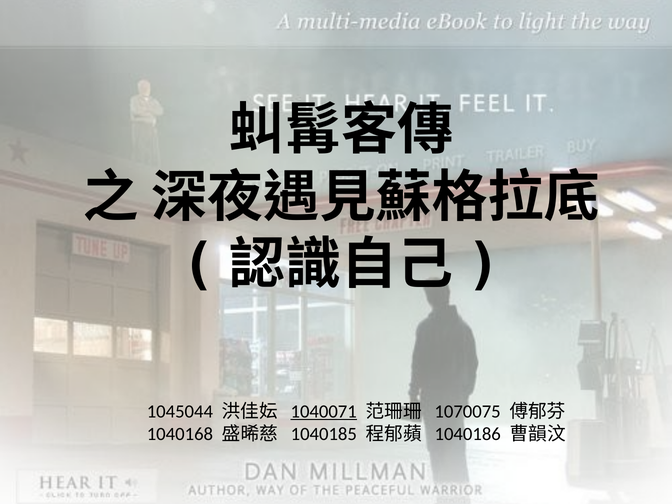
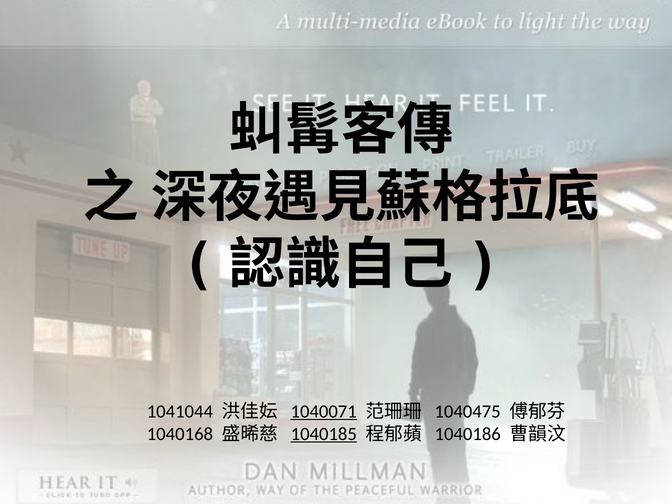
1045044: 1045044 -> 1041044
1070075: 1070075 -> 1040475
1040185 underline: none -> present
